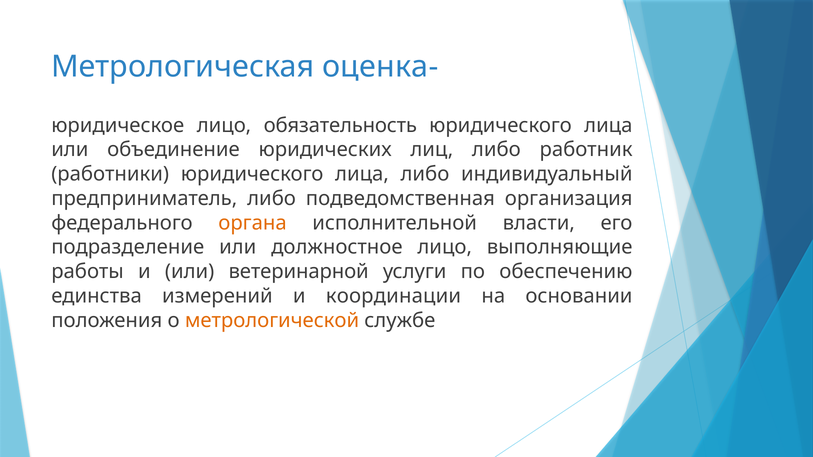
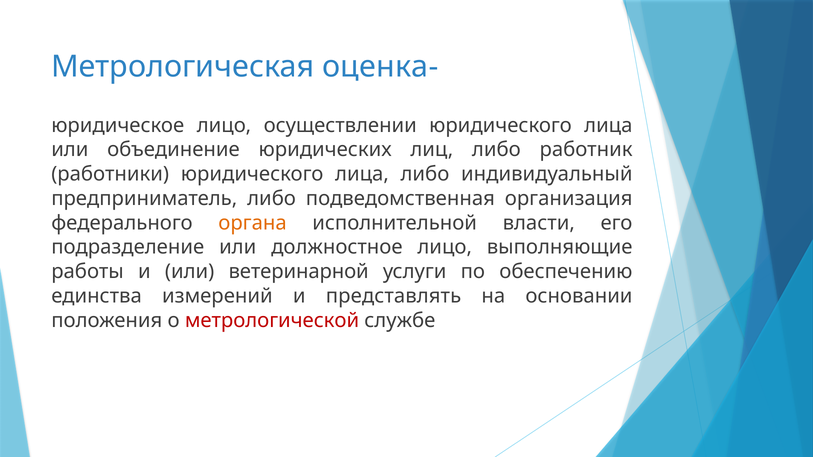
обязательность: обязательность -> осуществлении
координации: координации -> представлять
метрологической colour: orange -> red
